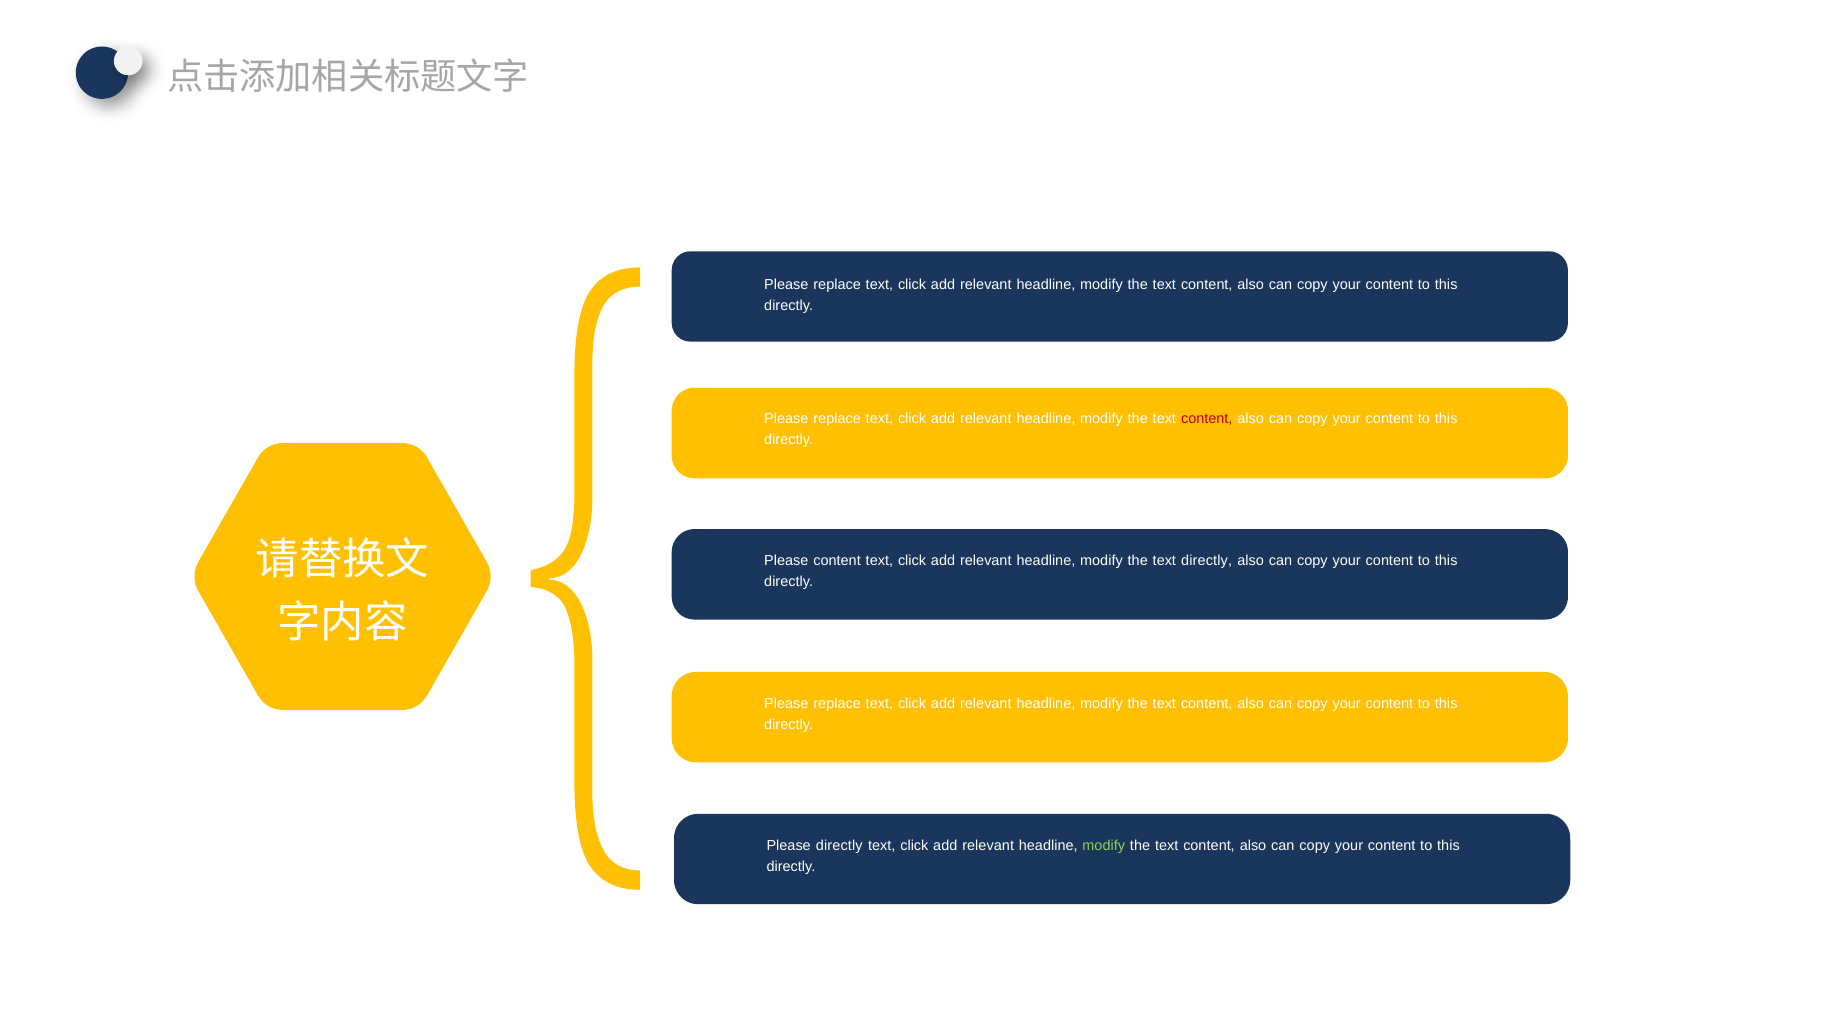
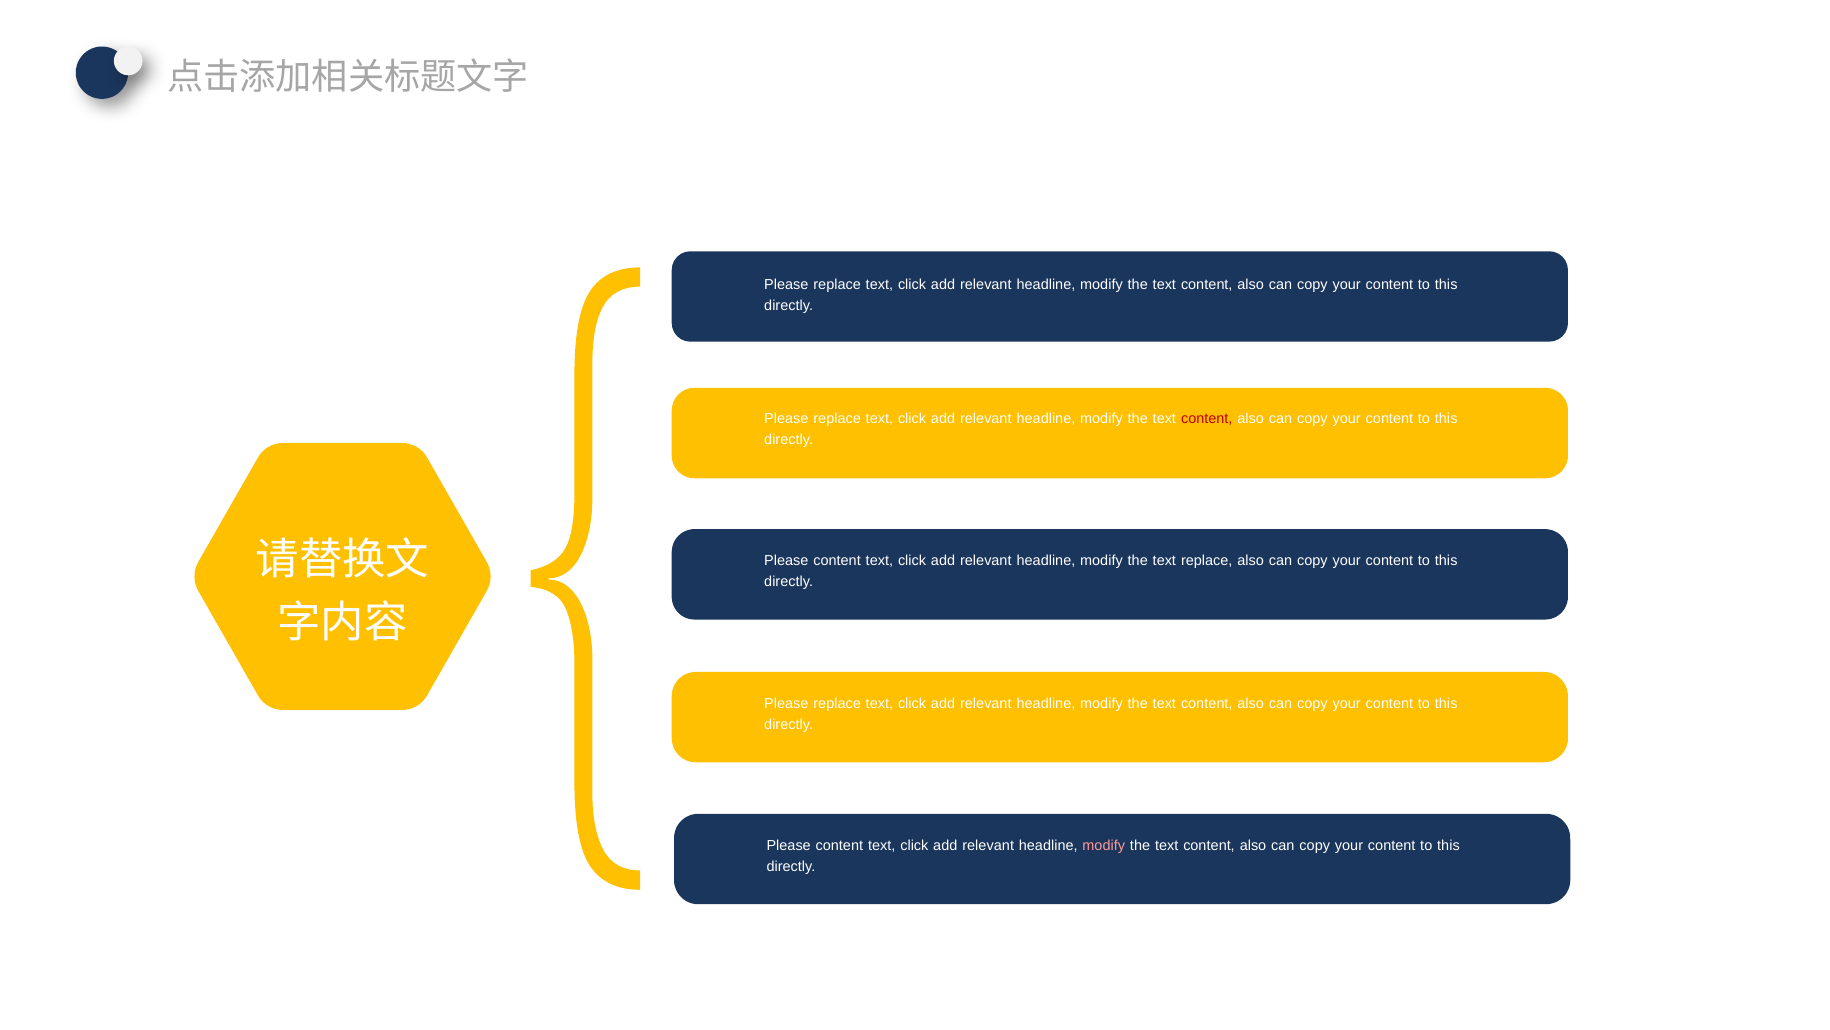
text directly: directly -> replace
directly at (839, 846): directly -> content
modify at (1104, 846) colour: light green -> pink
